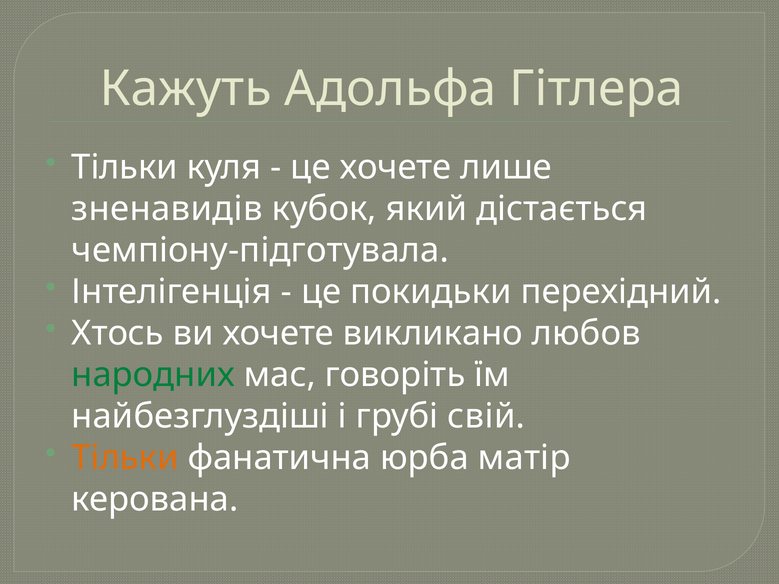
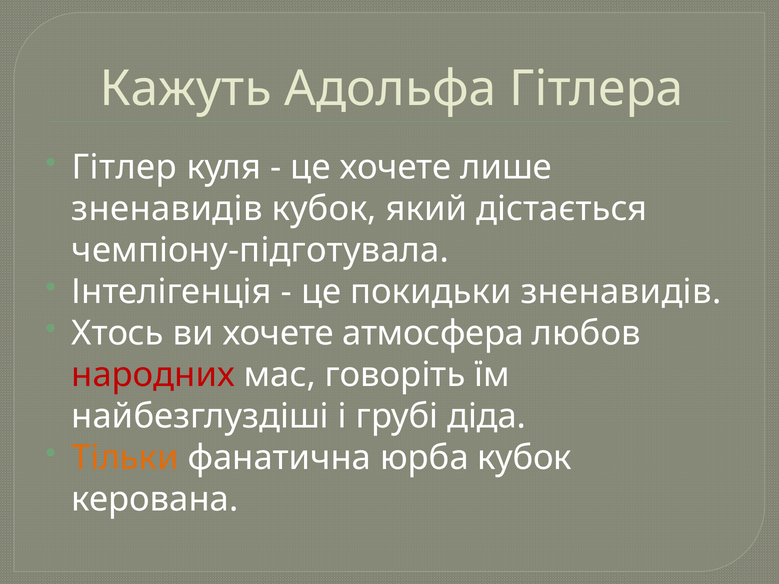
Тільки at (125, 167): Тільки -> Гітлер
покидьки перехідний: перехідний -> зненавидів
викликано: викликано -> атмосфера
народних colour: green -> red
свій: свій -> діда
юрба матір: матір -> кубок
